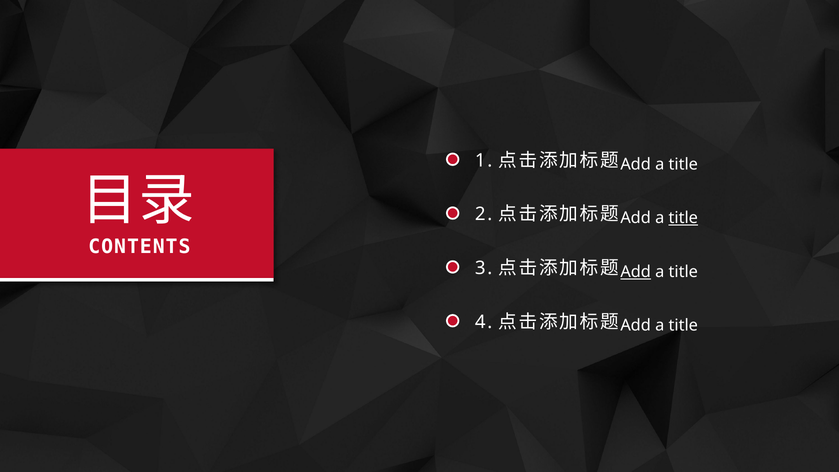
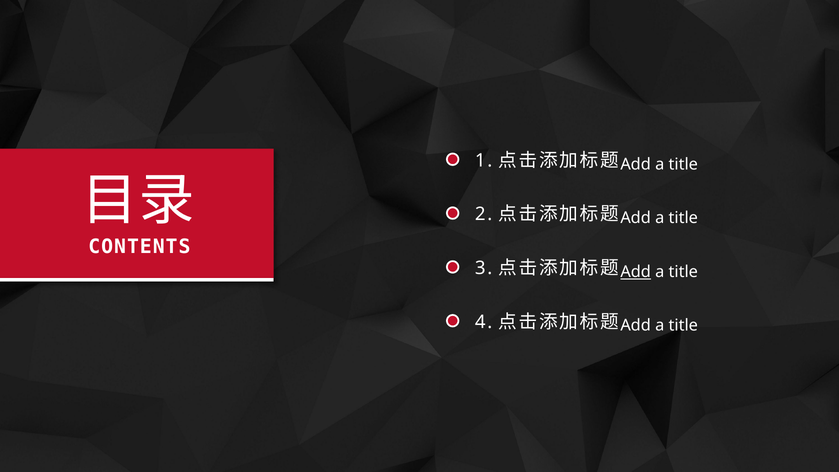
title at (683, 218) underline: present -> none
